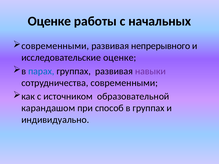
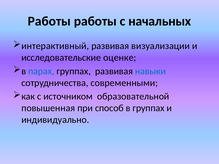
Оценке at (49, 21): Оценке -> Работы
современными at (55, 46): современными -> интерактивный
непрерывного: непрерывного -> визуализации
навыки colour: purple -> blue
карандашом: карандашом -> повышенная
